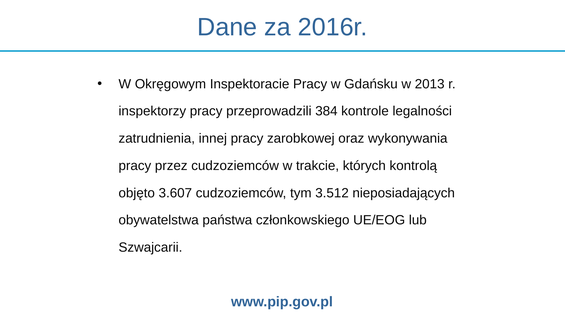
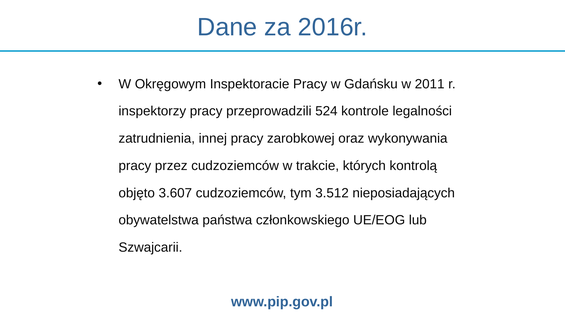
2013: 2013 -> 2011
384: 384 -> 524
